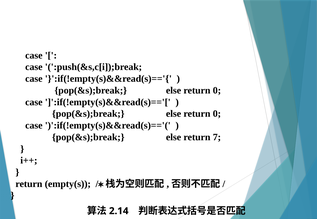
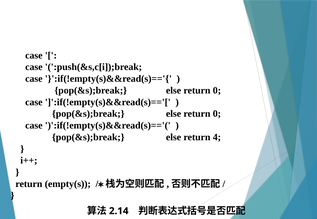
7: 7 -> 4
